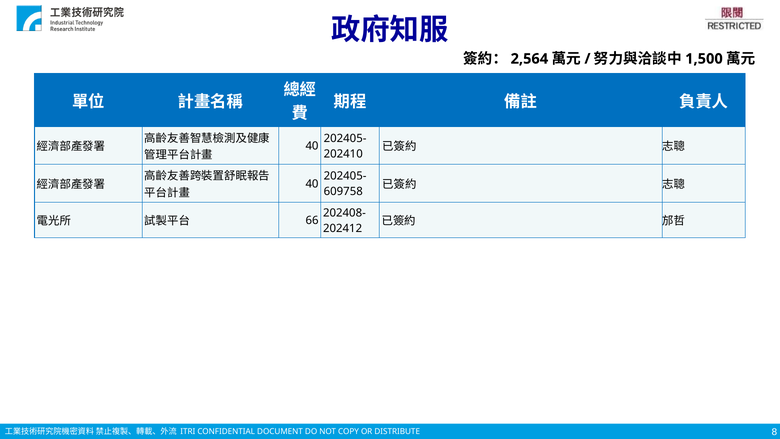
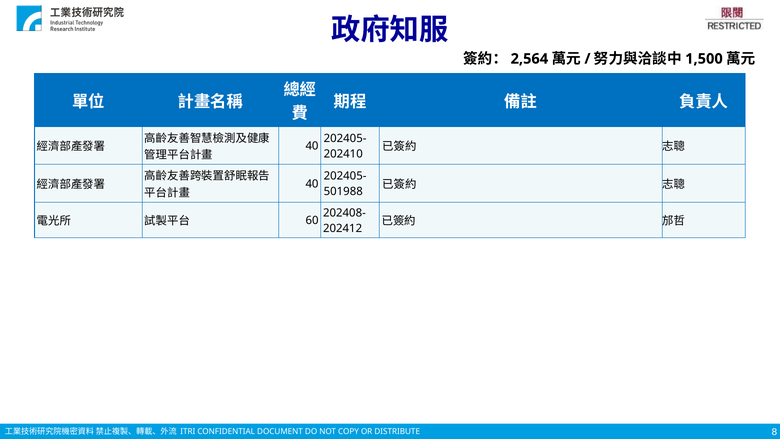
609758: 609758 -> 501988
66: 66 -> 60
